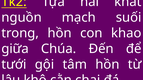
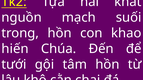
giữa: giữa -> hiến
